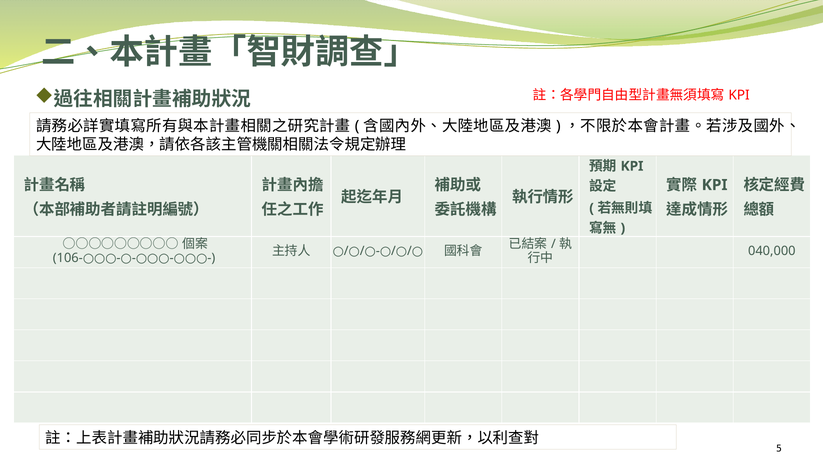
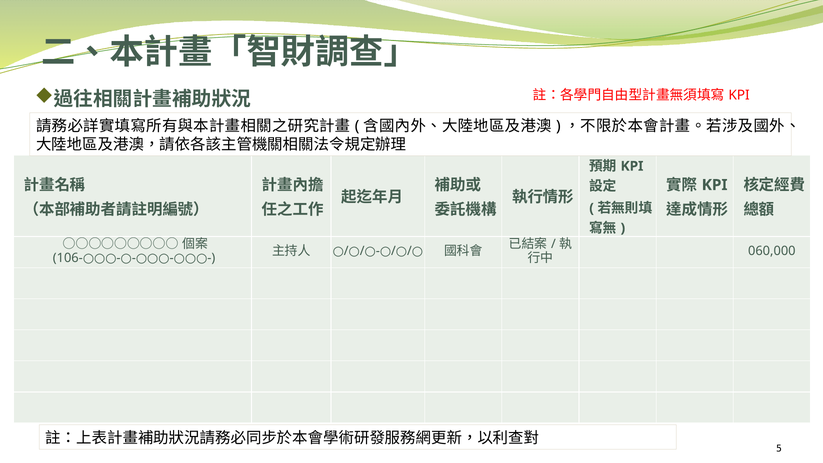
040,000: 040,000 -> 060,000
